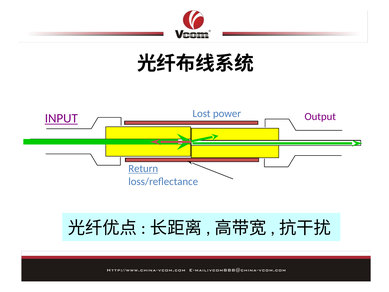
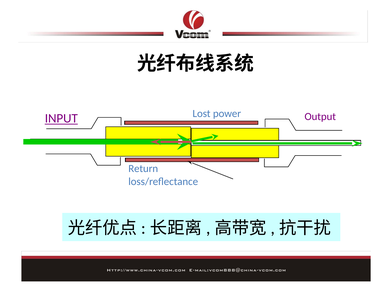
Return underline: present -> none
